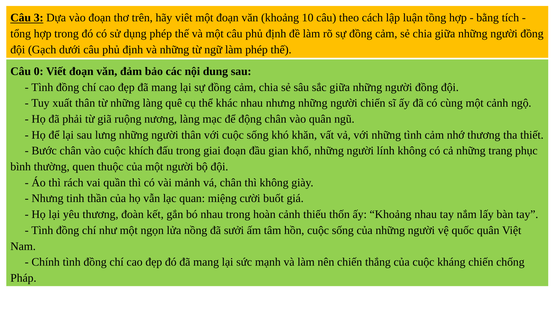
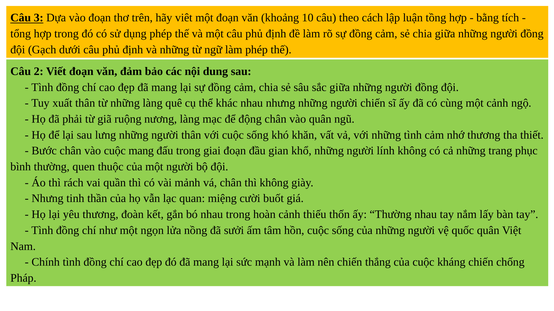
0: 0 -> 2
cuộc khích: khích -> mang
ấy Khoảng: Khoảng -> Thường
